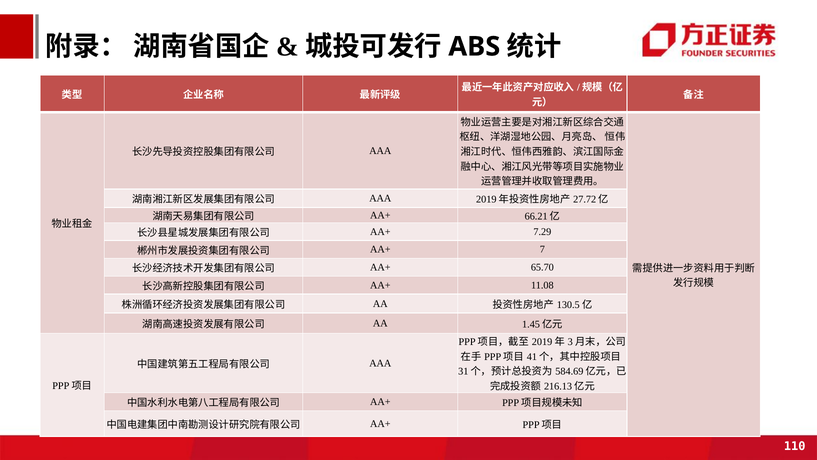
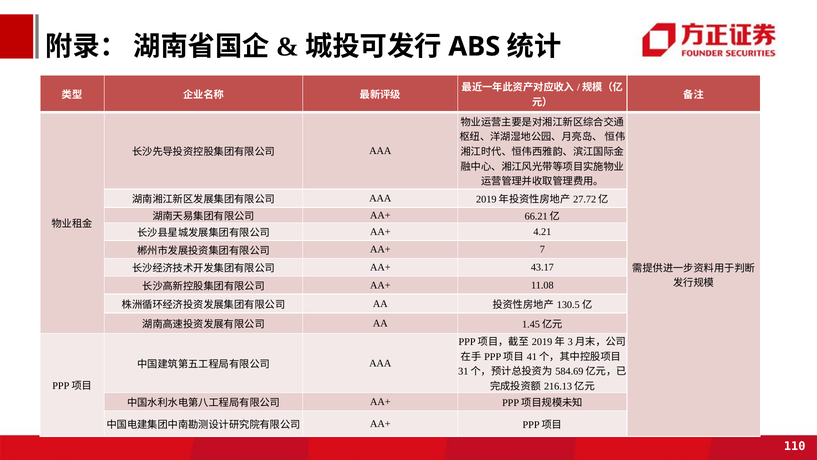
7.29: 7.29 -> 4.21
65.70: 65.70 -> 43.17
